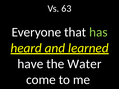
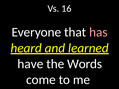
63: 63 -> 16
has colour: light green -> pink
Water: Water -> Words
